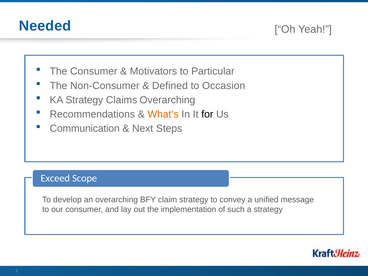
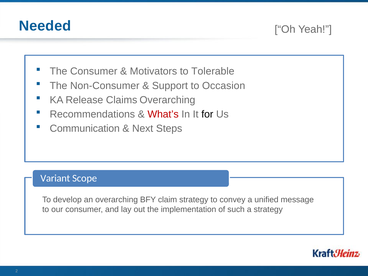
Particular: Particular -> Tolerable
Defined: Defined -> Support
KA Strategy: Strategy -> Release
What’s colour: orange -> red
Exceed: Exceed -> Variant
